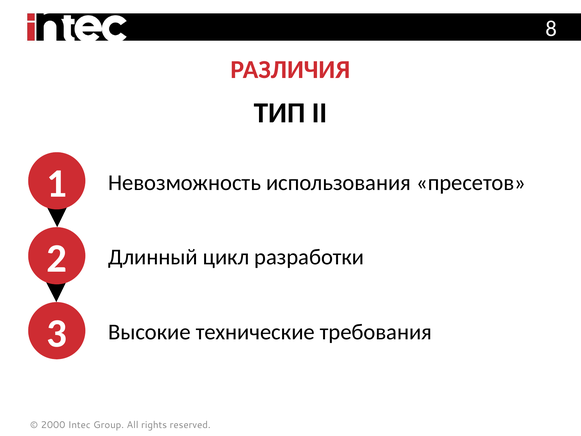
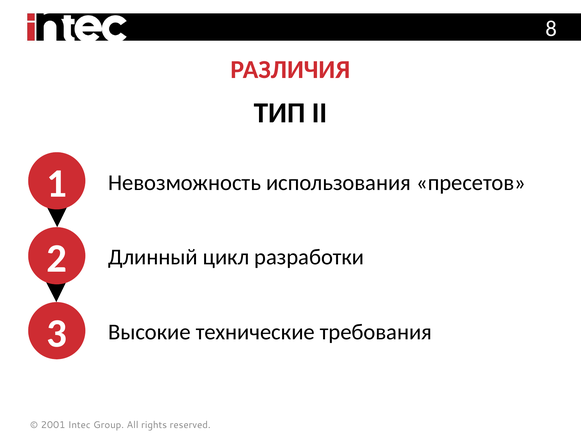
2000: 2000 -> 2001
